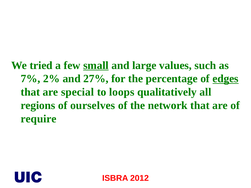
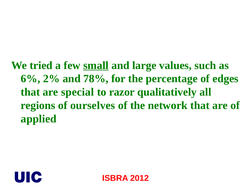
7%: 7% -> 6%
27%: 27% -> 78%
edges underline: present -> none
loops: loops -> razor
require: require -> applied
